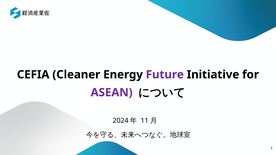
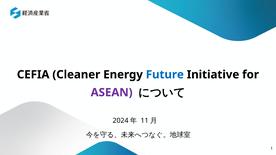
Future colour: purple -> blue
